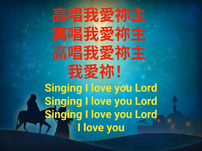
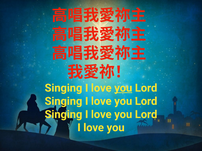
you at (123, 88) underline: none -> present
